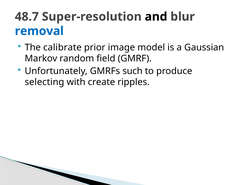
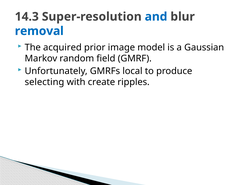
48.7: 48.7 -> 14.3
and colour: black -> blue
calibrate: calibrate -> acquired
such: such -> local
